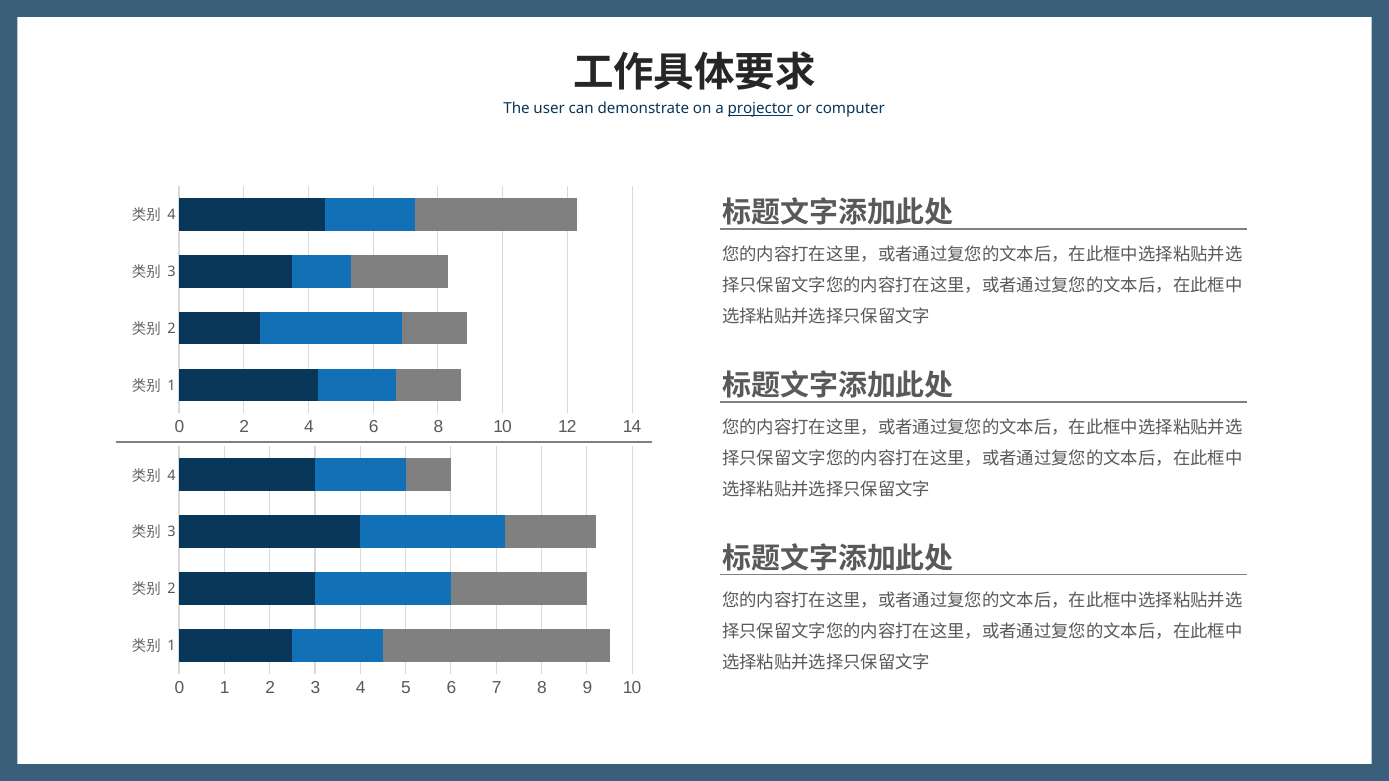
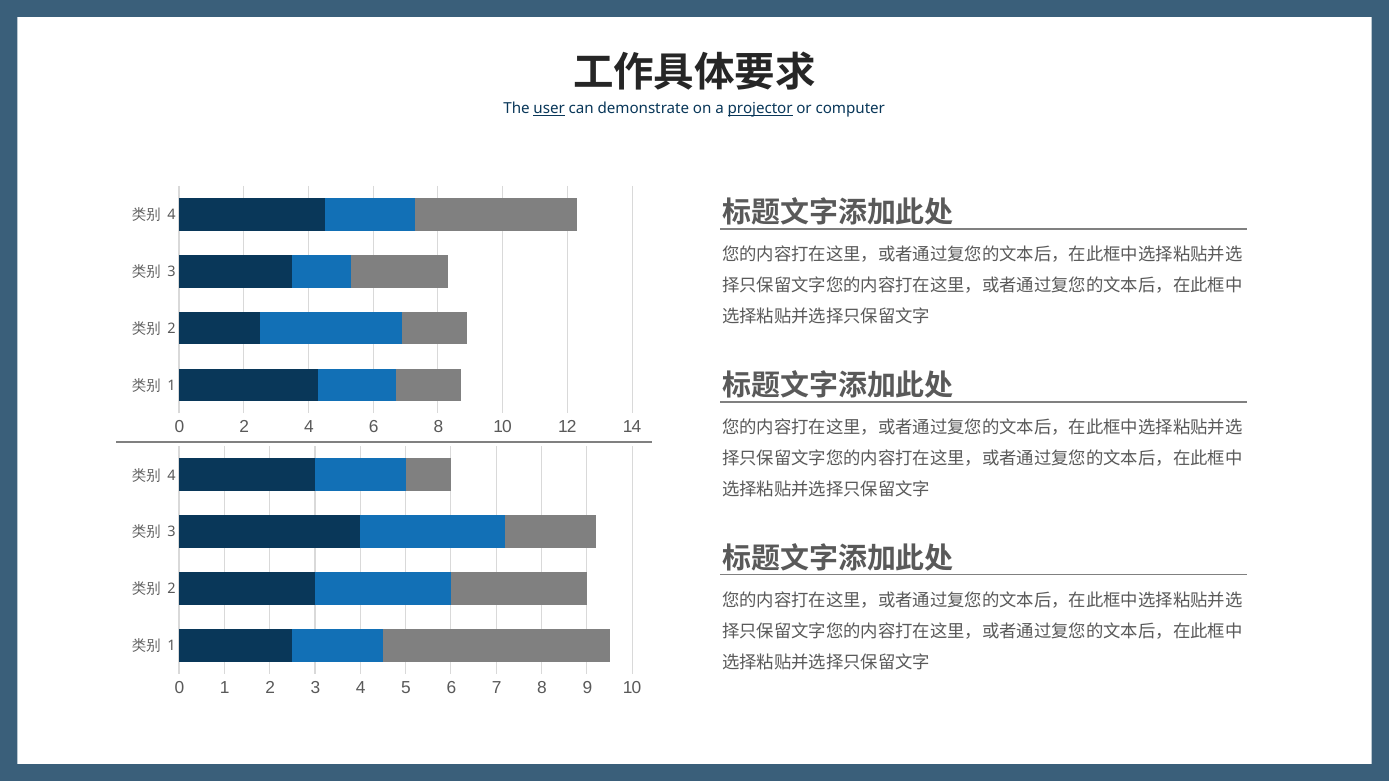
user underline: none -> present
